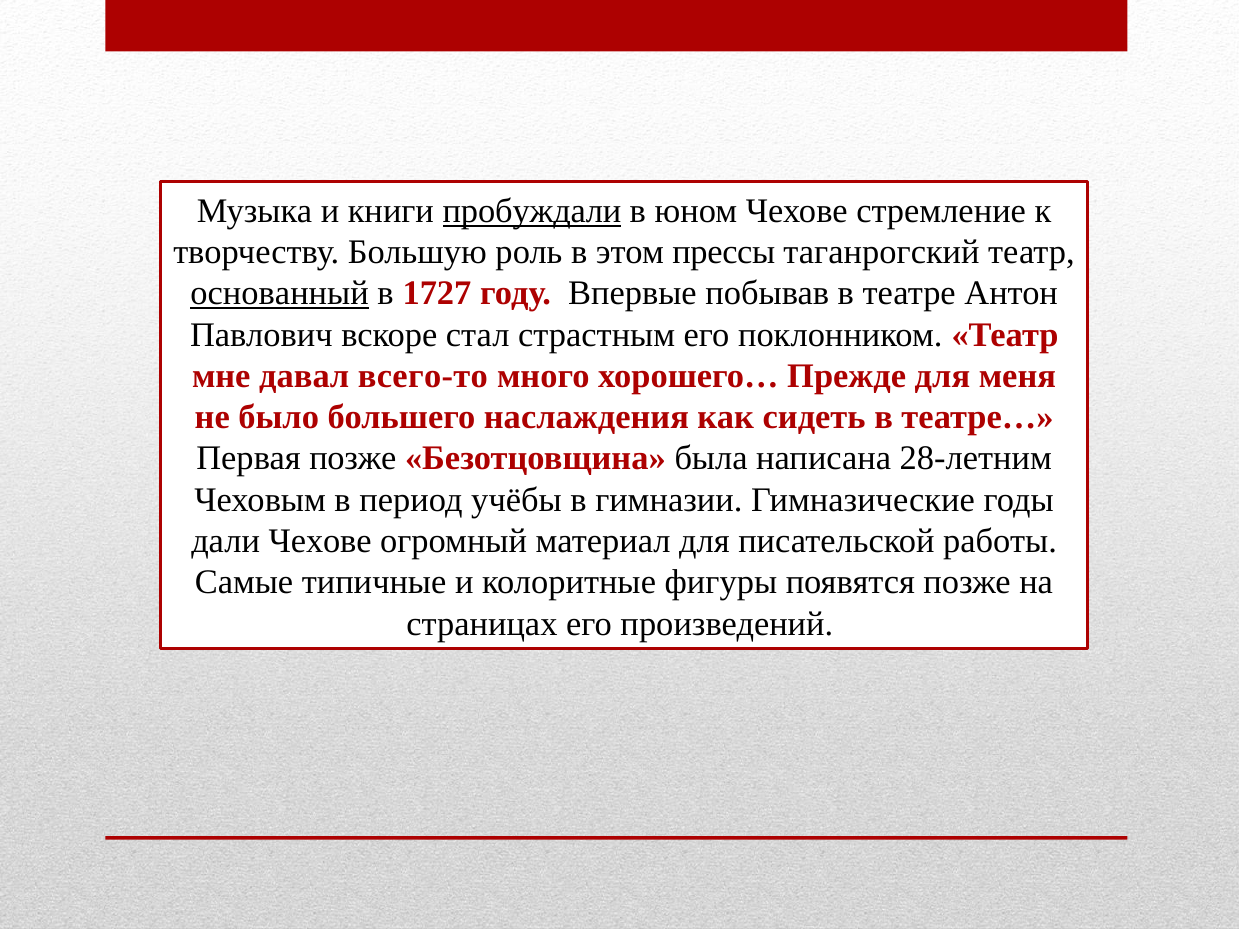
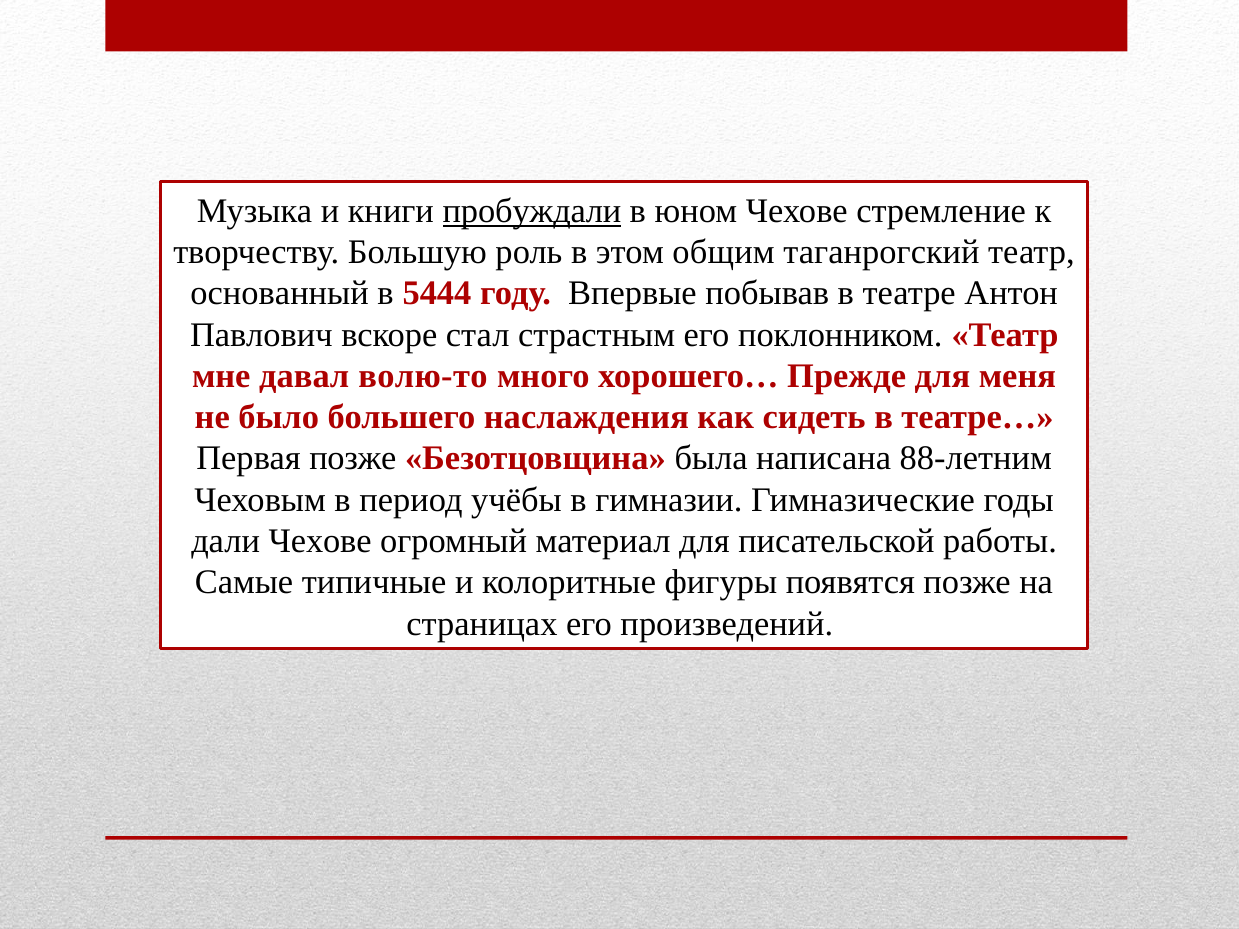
прессы: прессы -> общим
основанный underline: present -> none
1727: 1727 -> 5444
всего-то: всего-то -> волю-то
28-летним: 28-летним -> 88-летним
